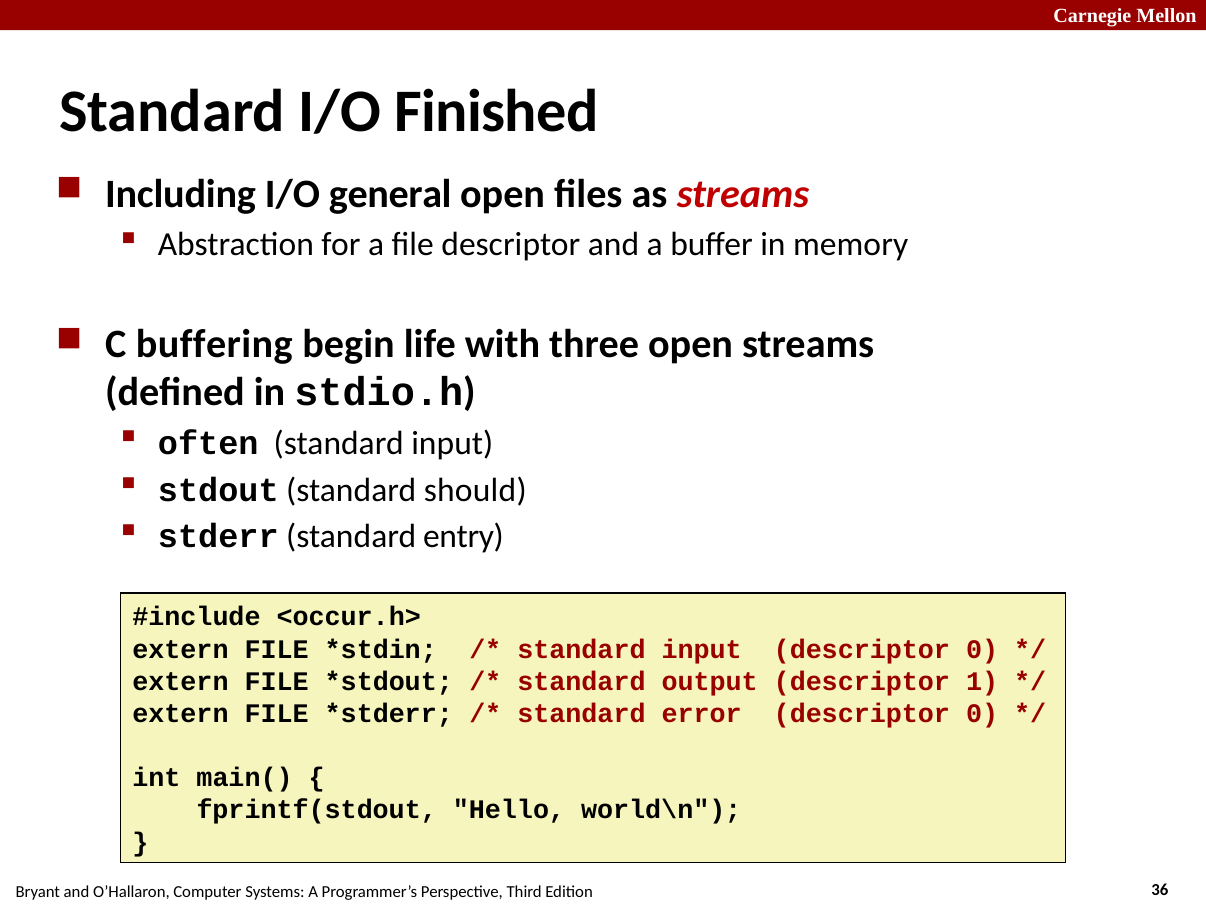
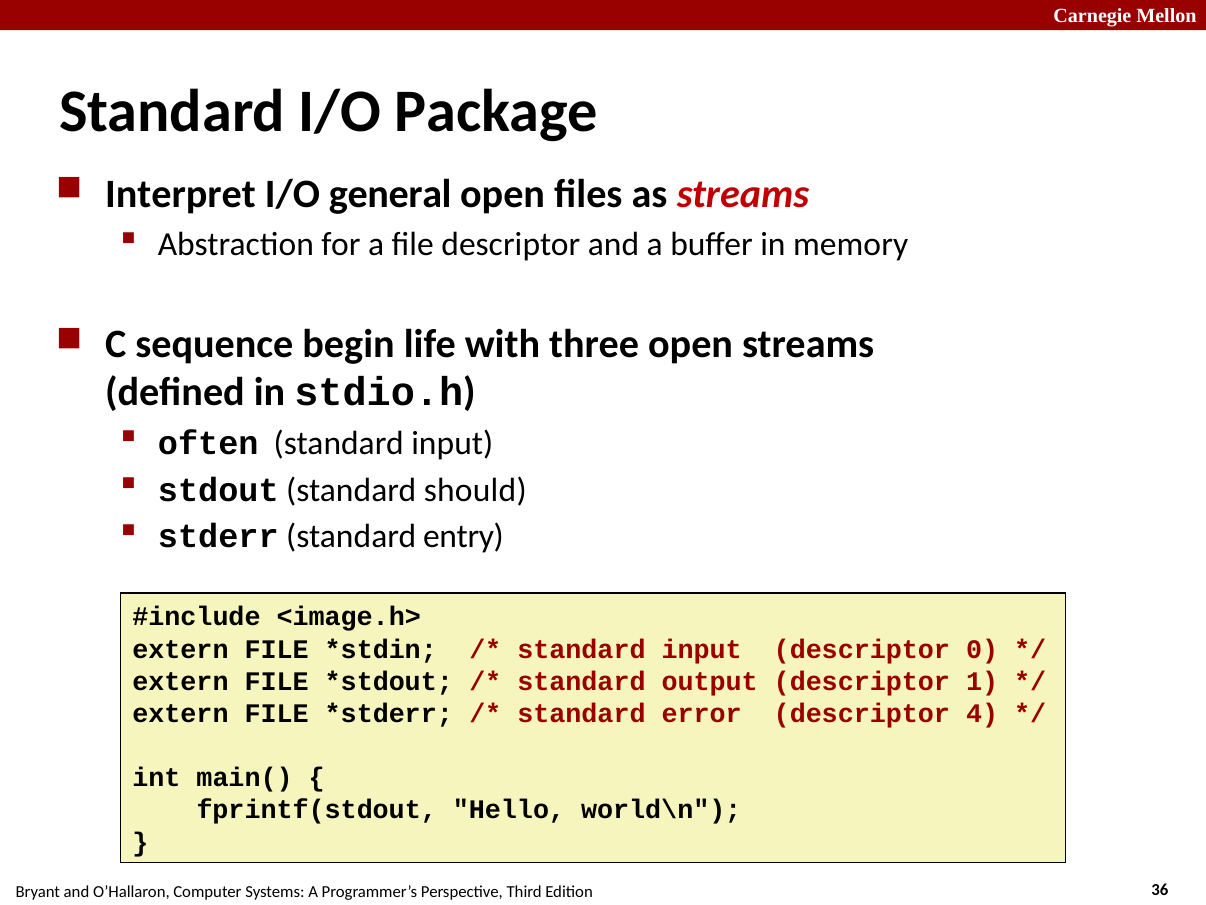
Finished: Finished -> Package
Including: Including -> Interpret
buffering: buffering -> sequence
<occur.h>: <occur.h> -> <image.h>
error descriptor 0: 0 -> 4
